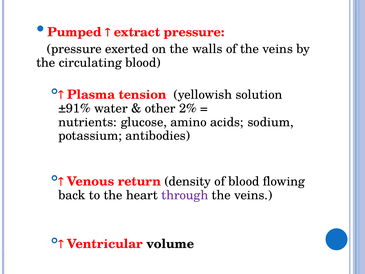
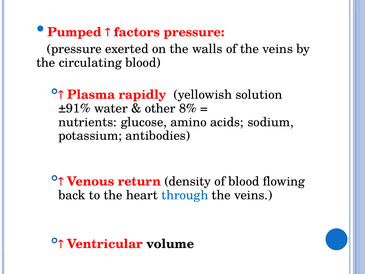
extract: extract -> factors
tension: tension -> rapidly
2%: 2% -> 8%
through colour: purple -> blue
